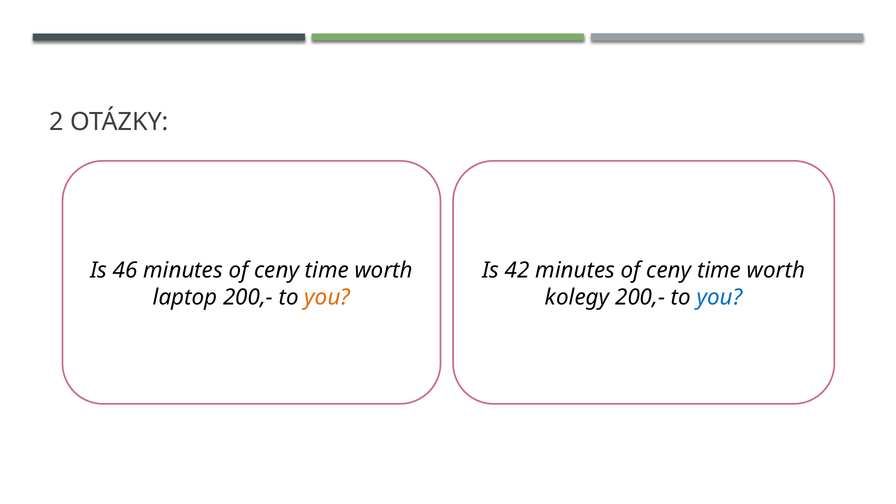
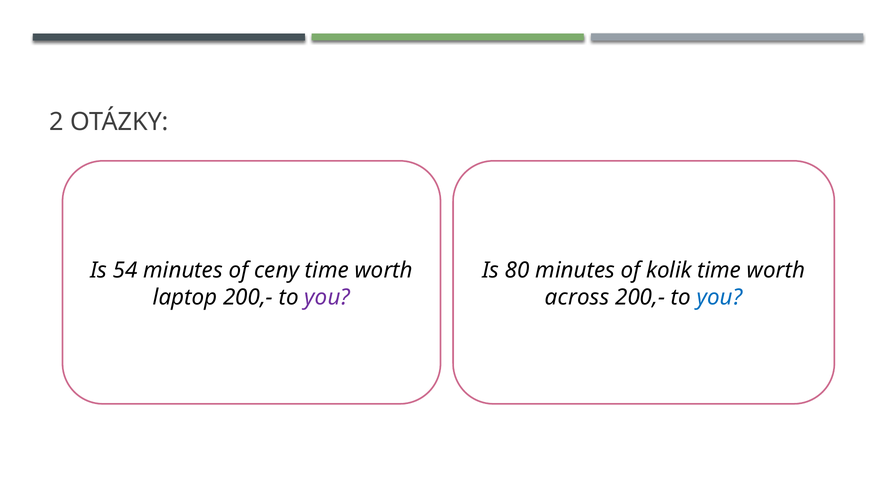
46: 46 -> 54
42: 42 -> 80
ceny at (669, 270): ceny -> kolik
you at (327, 297) colour: orange -> purple
kolegy: kolegy -> across
